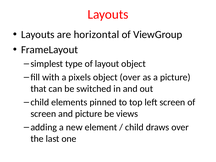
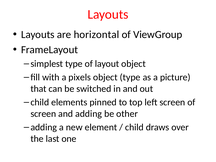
object over: over -> type
and picture: picture -> adding
views: views -> other
